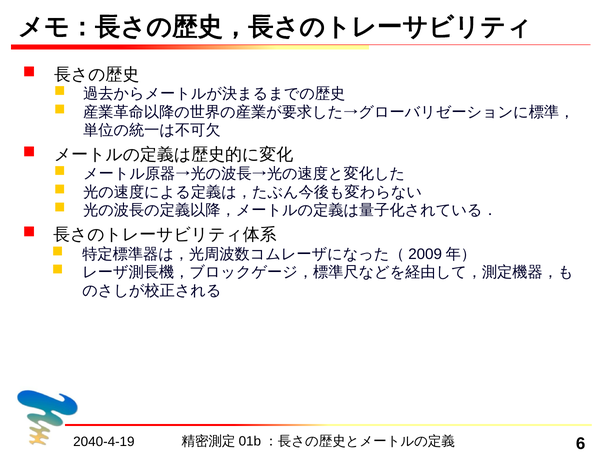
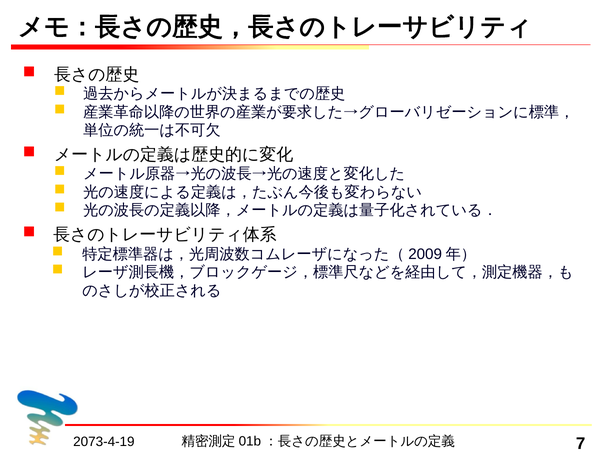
2040-4-19: 2040-4-19 -> 2073-4-19
6: 6 -> 7
